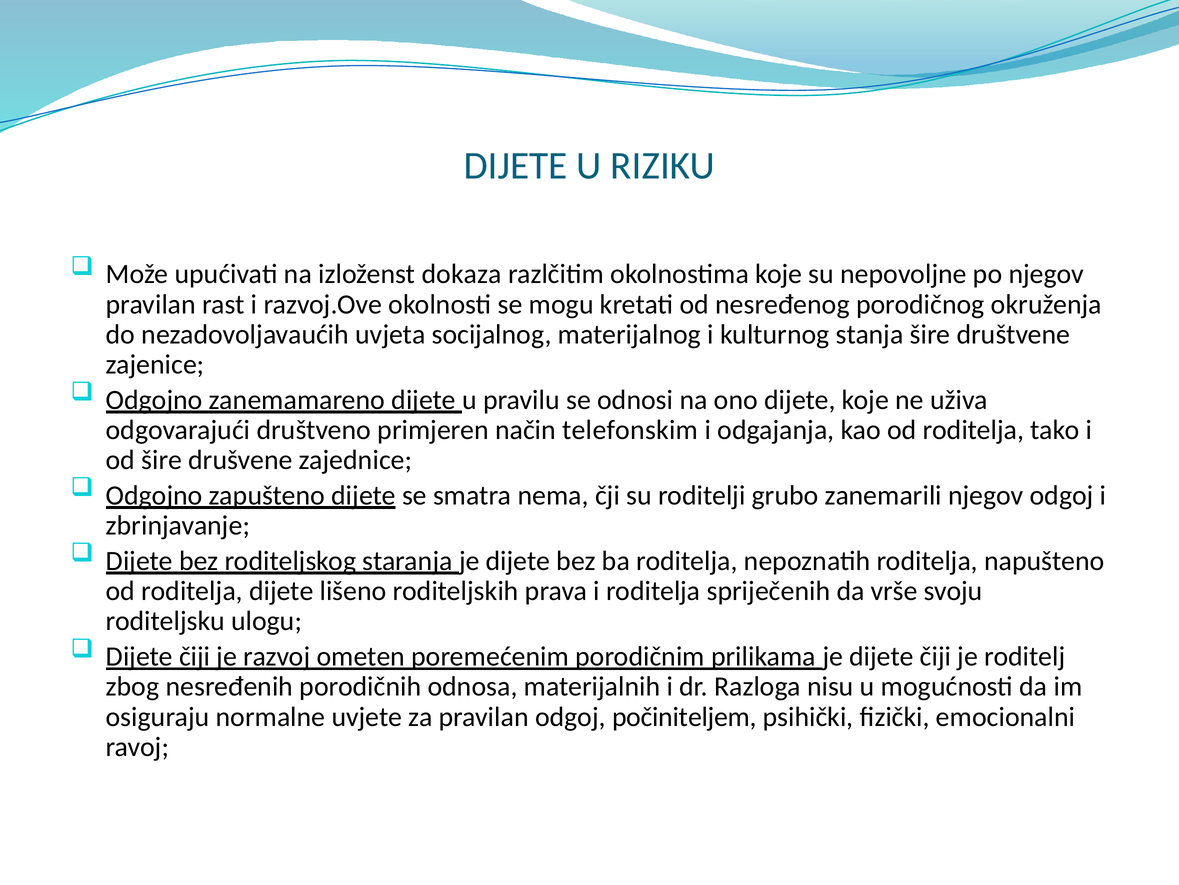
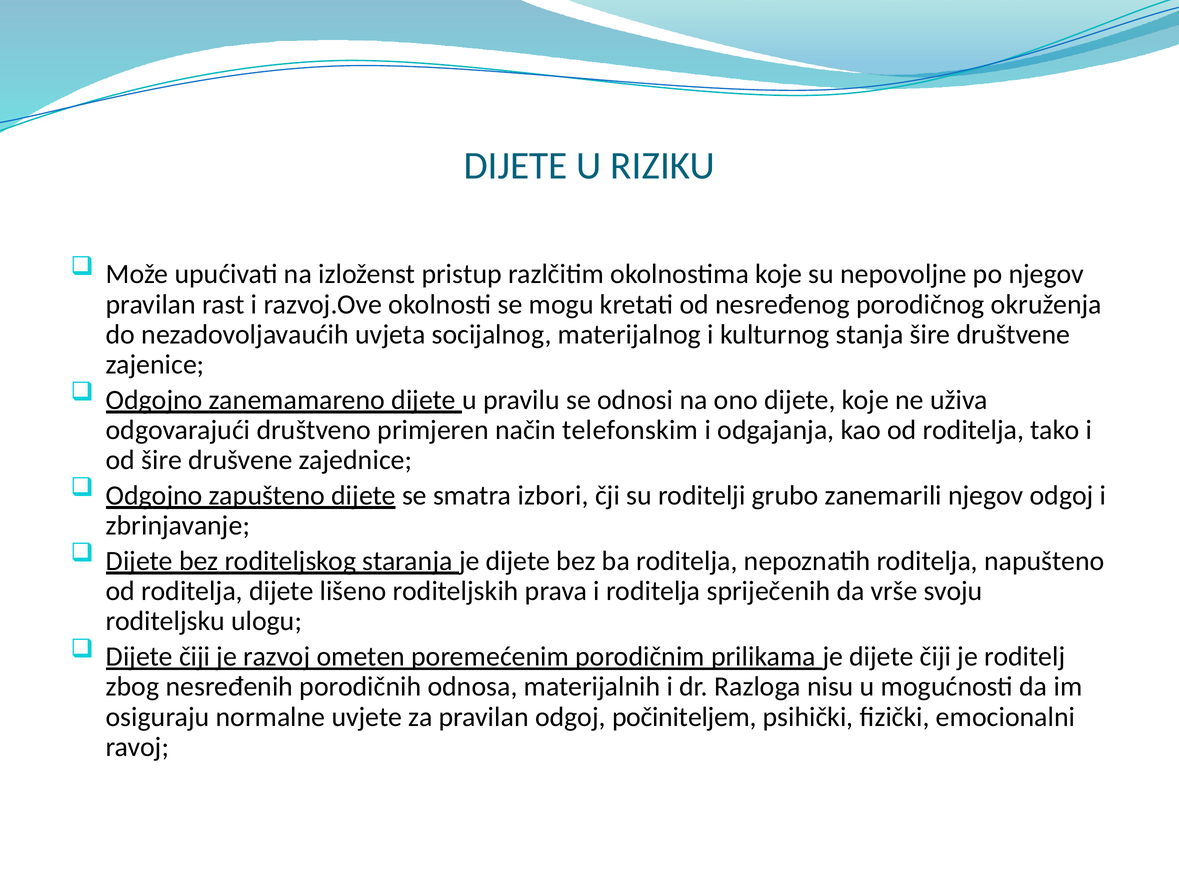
dokaza: dokaza -> pristup
nema: nema -> izbori
